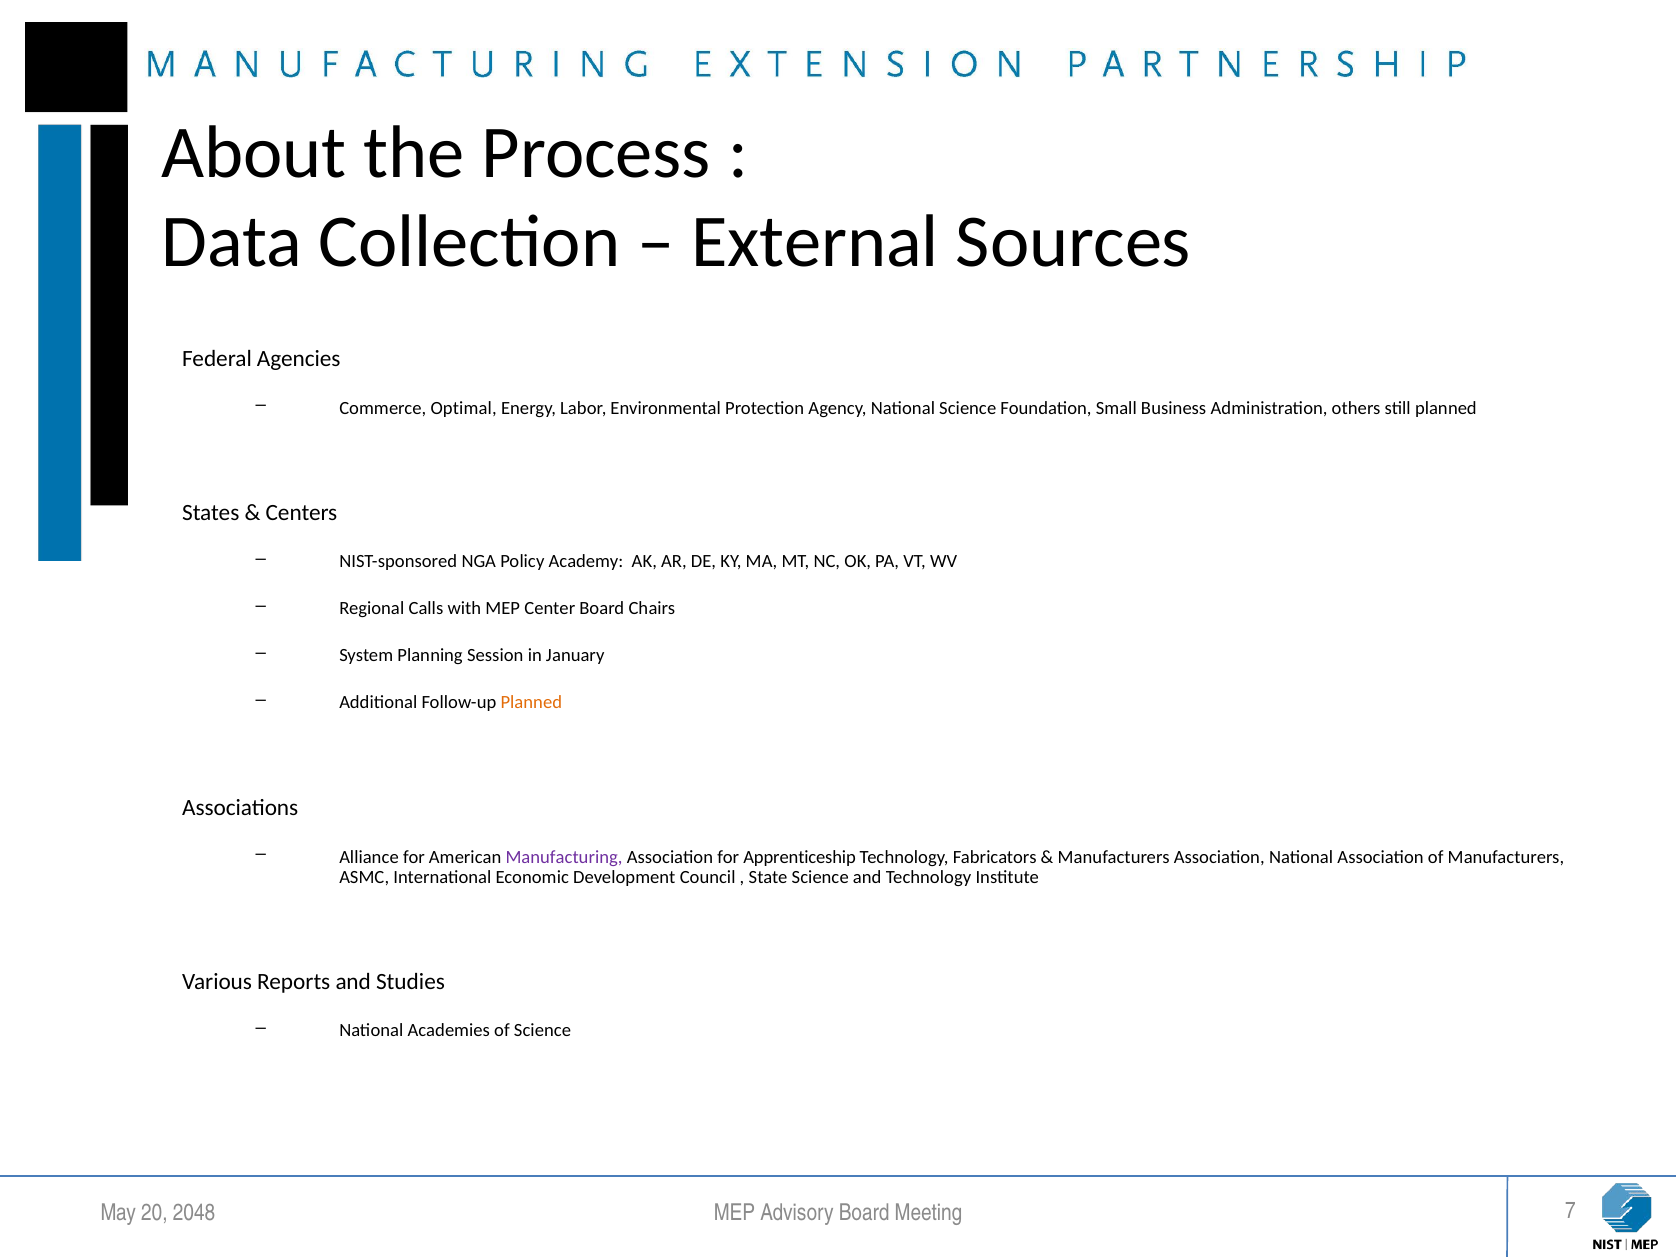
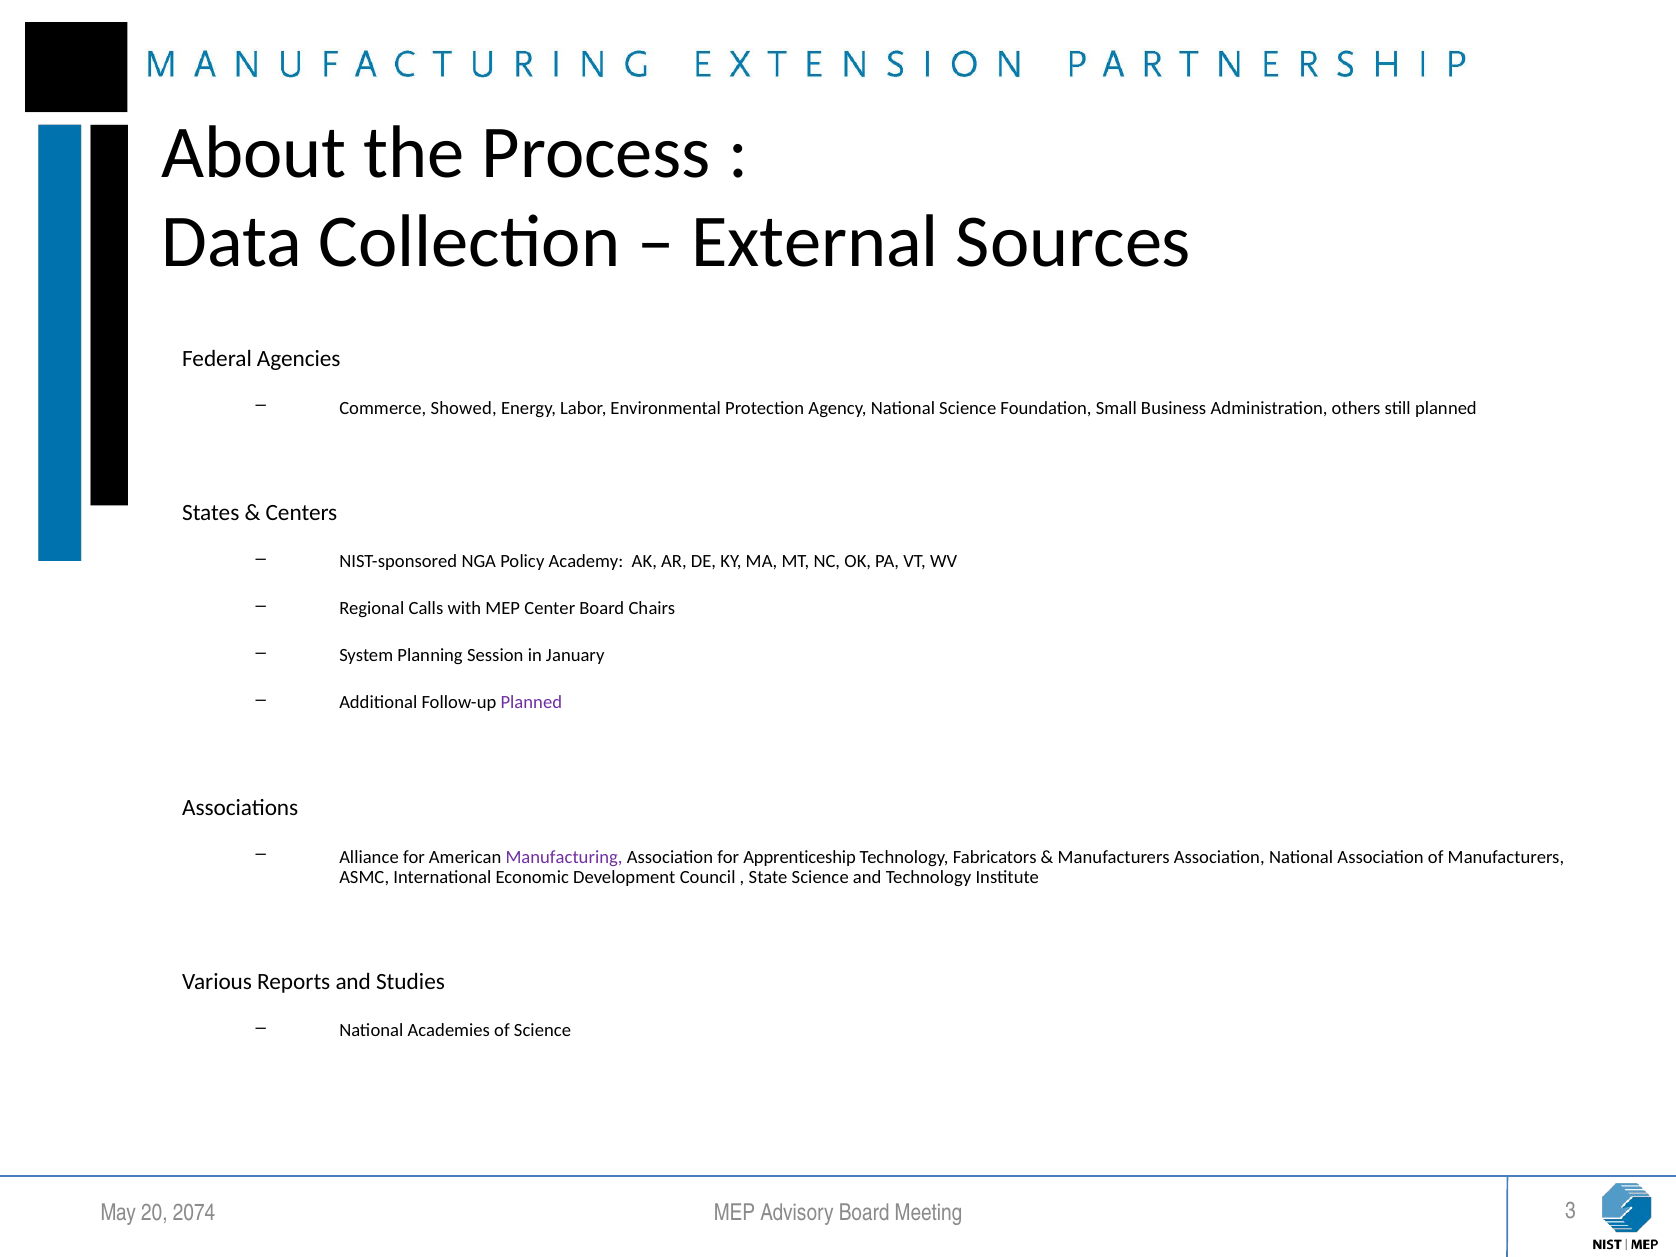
Optimal: Optimal -> Showed
Planned at (531, 702) colour: orange -> purple
2048: 2048 -> 2074
7: 7 -> 3
